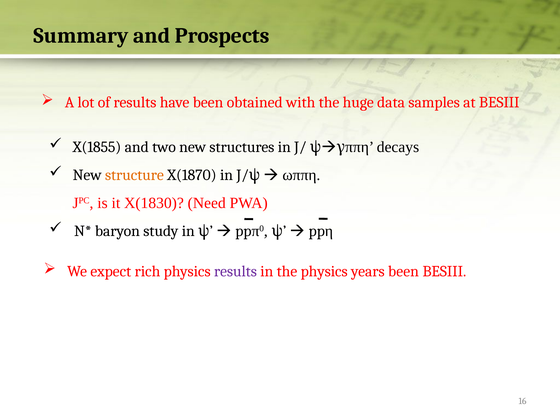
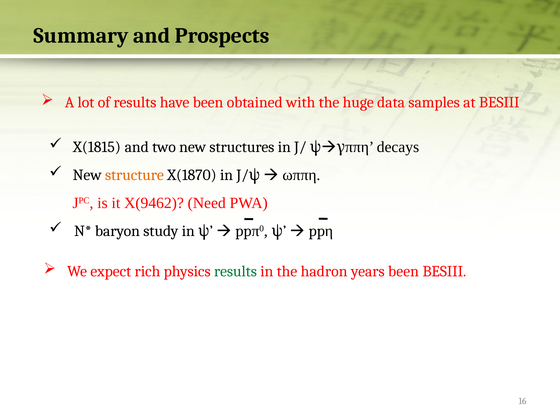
X(1855: X(1855 -> X(1815
X(1830: X(1830 -> X(9462
results at (235, 271) colour: purple -> green
the physics: physics -> hadron
